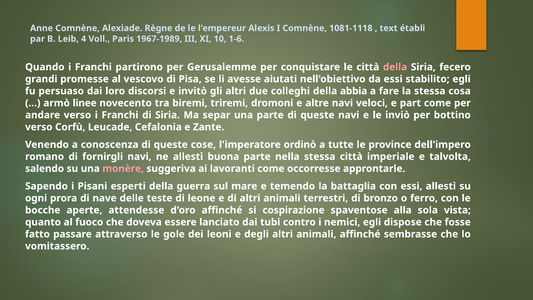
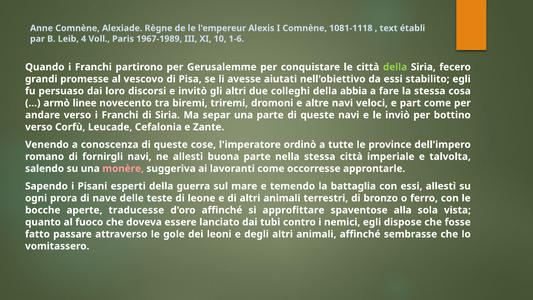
della at (395, 67) colour: pink -> light green
attendesse: attendesse -> traducesse
cospirazione: cospirazione -> approfittare
